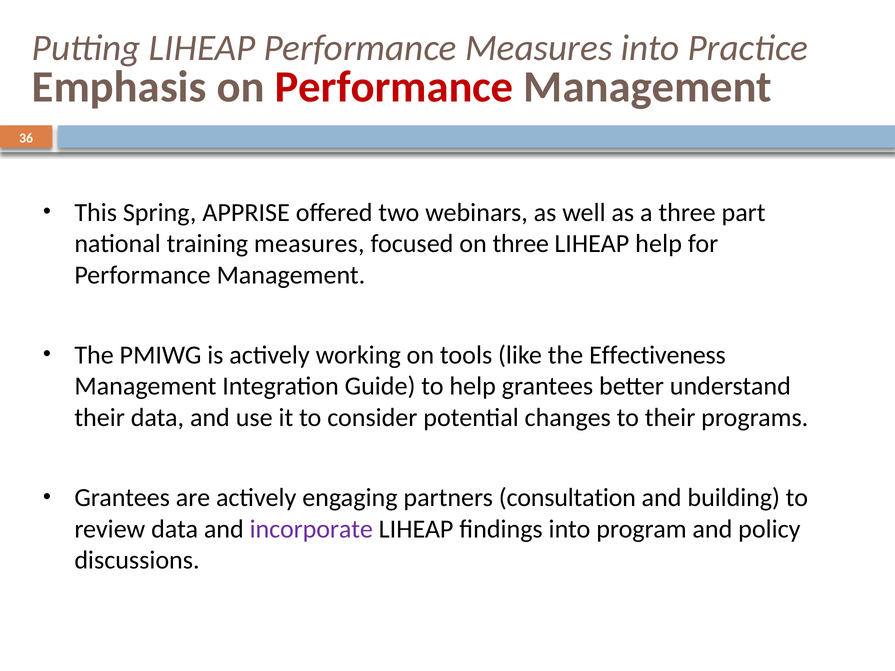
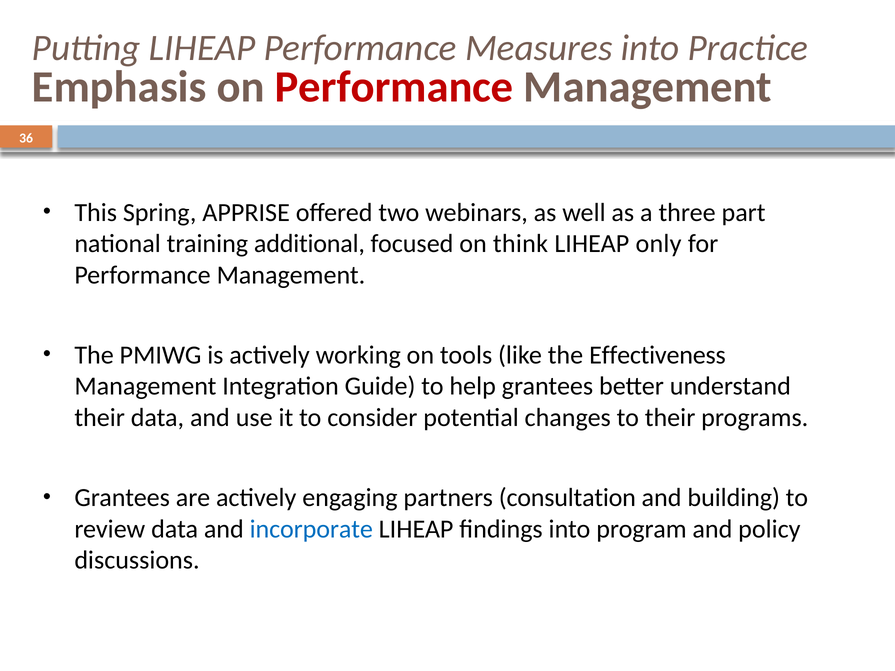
training measures: measures -> additional
on three: three -> think
LIHEAP help: help -> only
incorporate colour: purple -> blue
